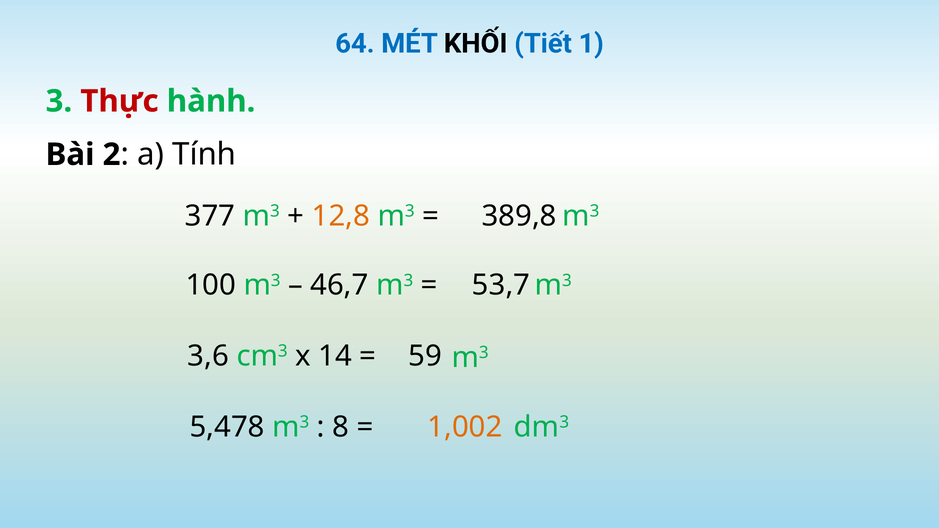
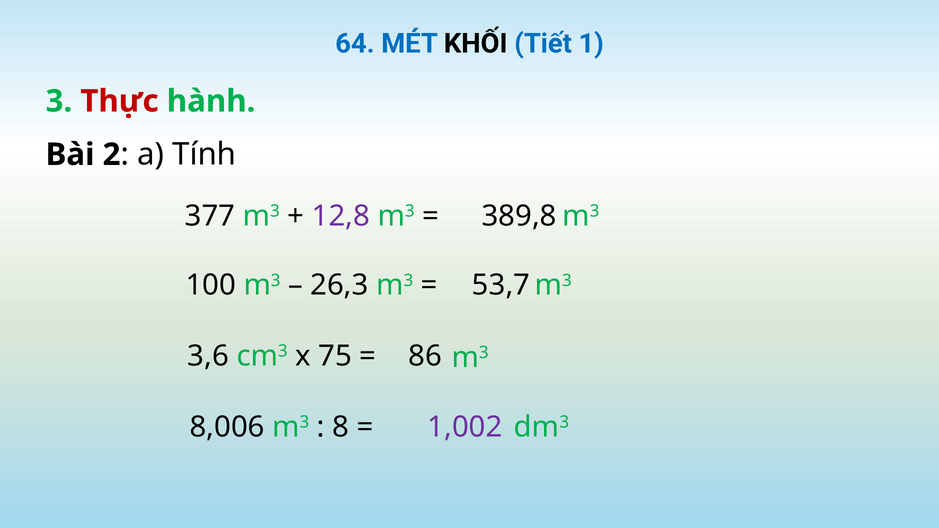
12,8 colour: orange -> purple
46,7: 46,7 -> 26,3
14: 14 -> 75
59: 59 -> 86
5,478: 5,478 -> 8,006
1,002 colour: orange -> purple
